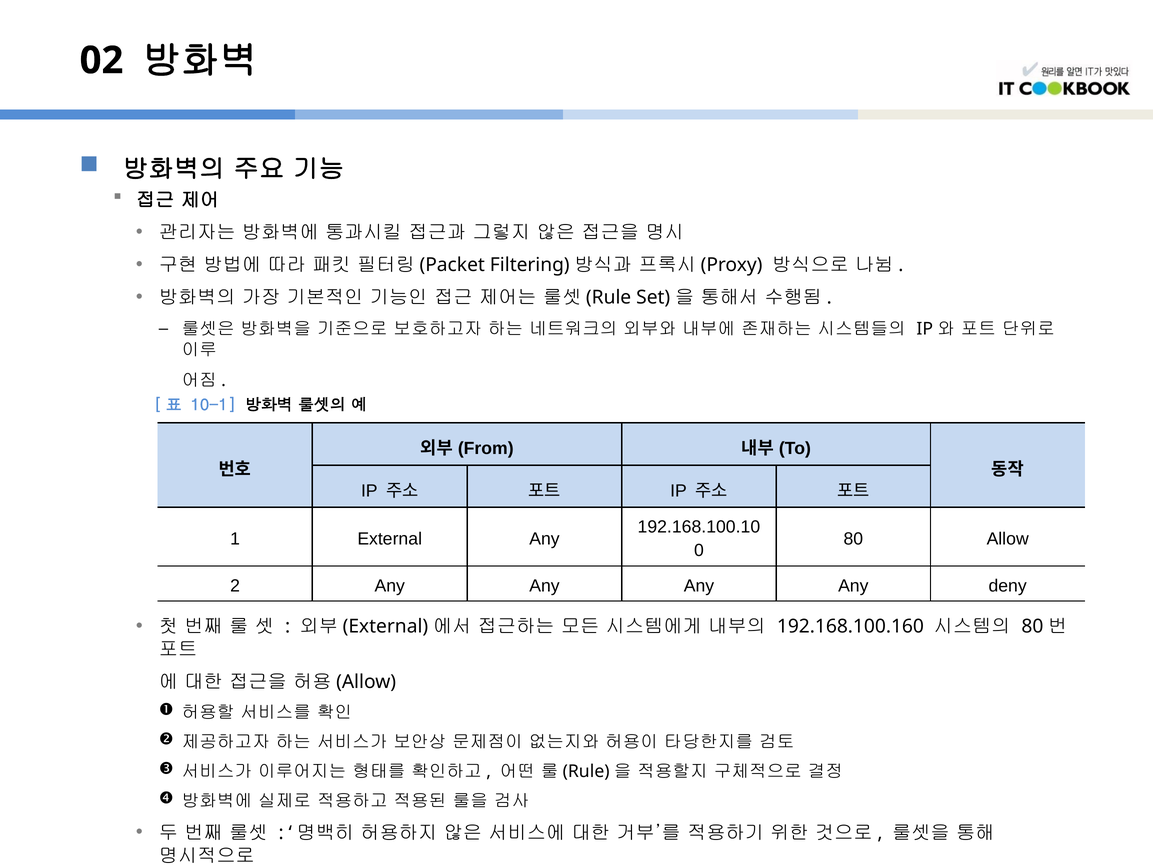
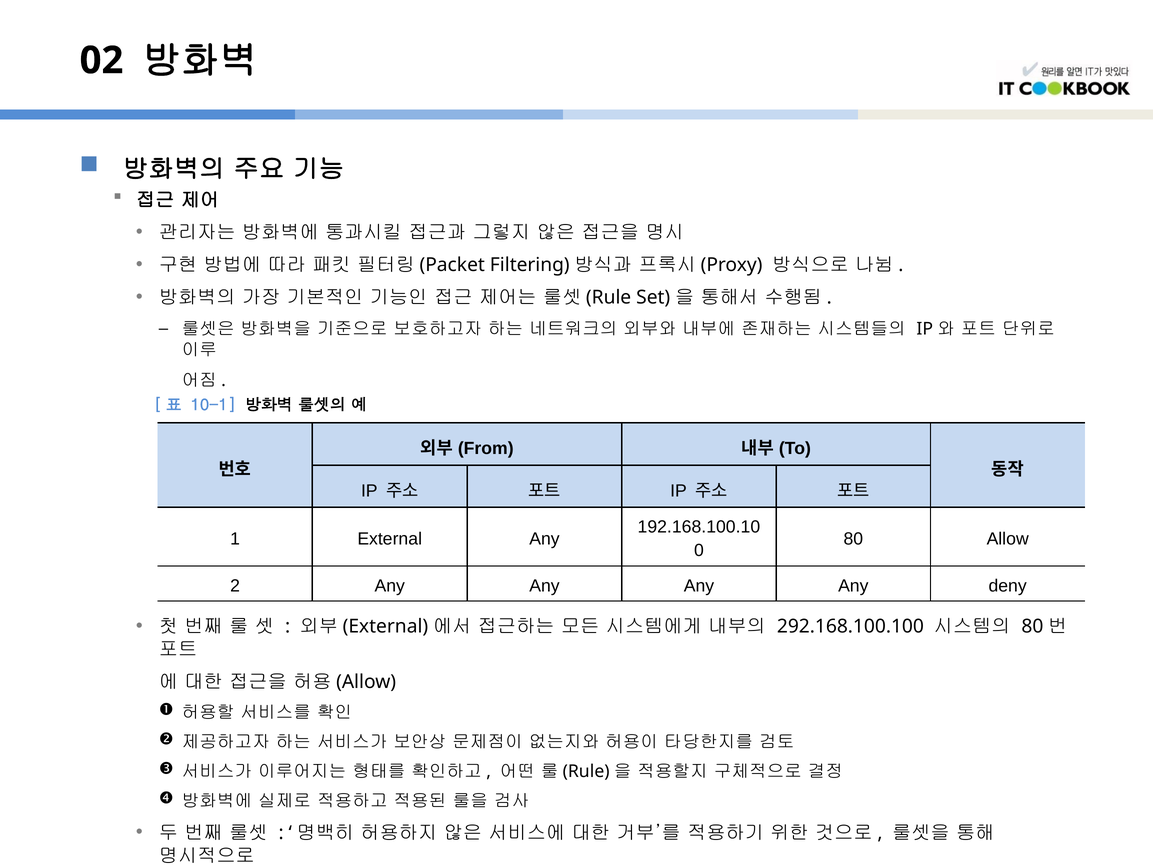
192.168.100.160: 192.168.100.160 -> 292.168.100.100
